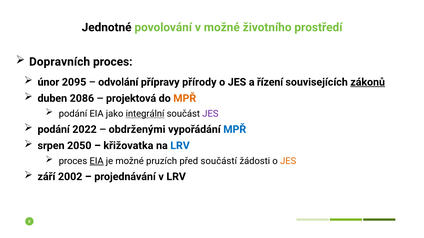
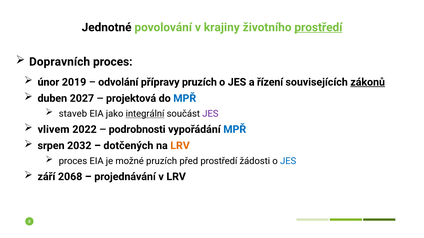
v možné: možné -> krajiny
prostředí at (318, 27) underline: none -> present
2095: 2095 -> 2019
přípravy přírody: přírody -> pruzích
2086: 2086 -> 2027
MPŘ at (185, 99) colour: orange -> blue
podání at (73, 114): podání -> staveb
podání at (54, 130): podání -> vlivem
obdrženými: obdrženými -> podrobnosti
2050: 2050 -> 2032
křižovatka: křižovatka -> dotčených
LRV at (180, 146) colour: blue -> orange
EIA at (97, 161) underline: present -> none
před součástí: součástí -> prostředí
JES at (288, 161) colour: orange -> blue
2002: 2002 -> 2068
